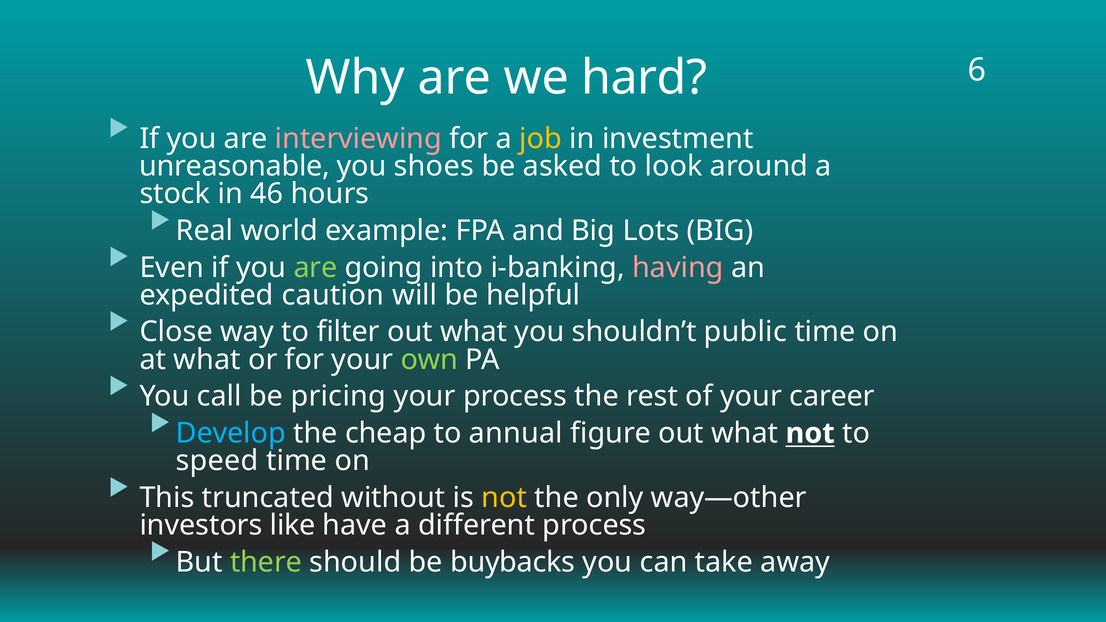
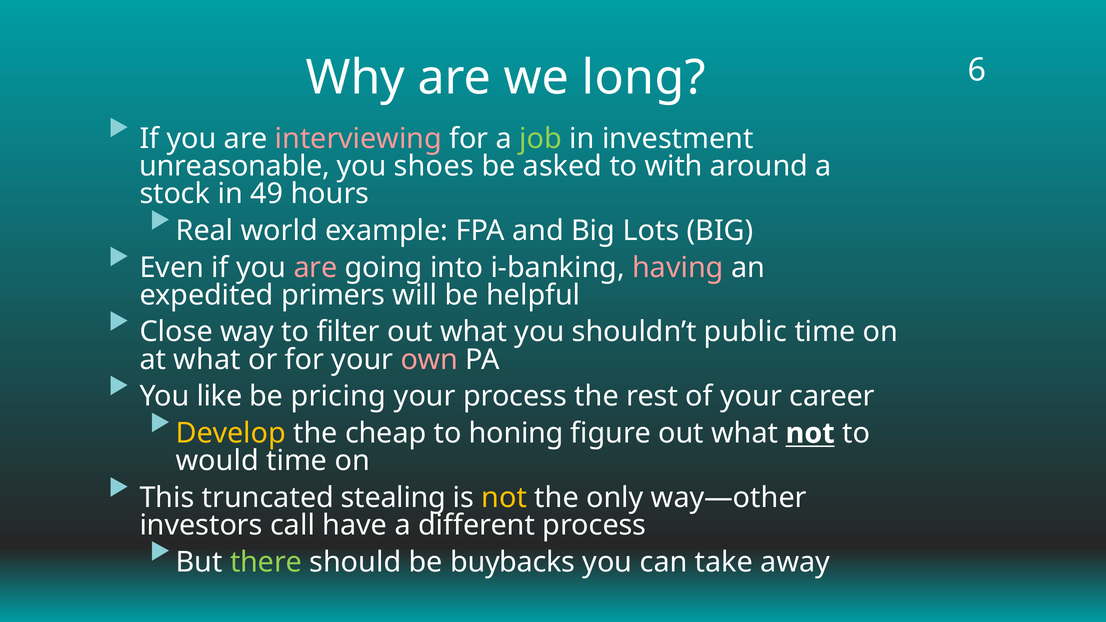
hard: hard -> long
job colour: yellow -> light green
look: look -> with
46: 46 -> 49
are at (315, 268) colour: light green -> pink
caution: caution -> primers
own colour: light green -> pink
call: call -> like
Develop colour: light blue -> yellow
annual: annual -> honing
speed: speed -> would
without: without -> stealing
like: like -> call
